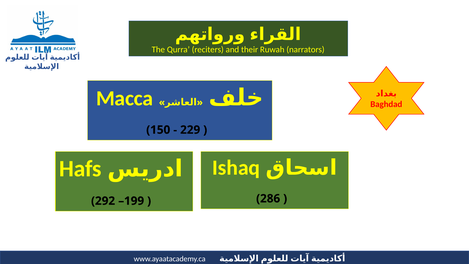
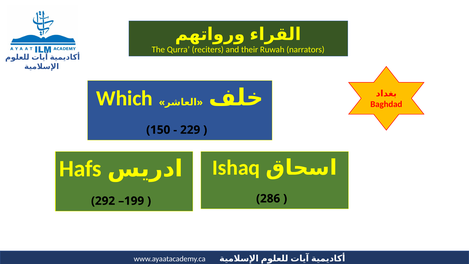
Macca: Macca -> Which
